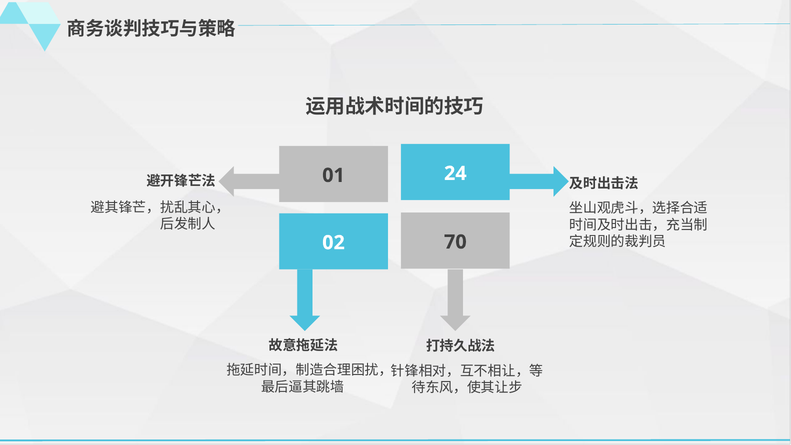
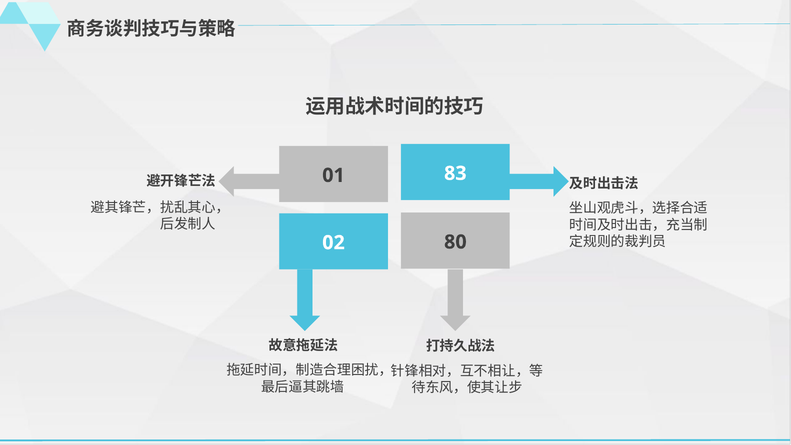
24: 24 -> 83
70: 70 -> 80
